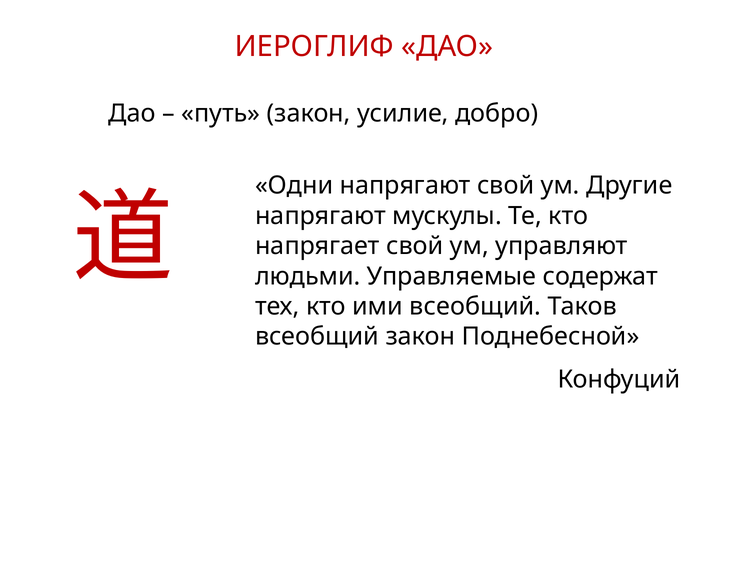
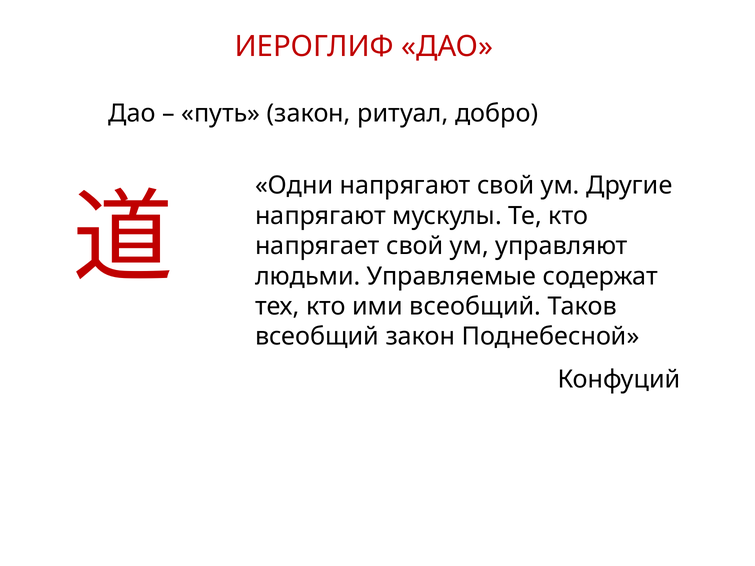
усилие: усилие -> ритуал
